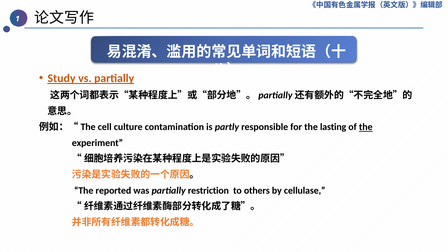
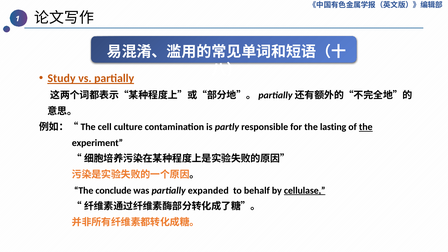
reported: reported -> conclude
restriction: restriction -> expanded
others: others -> behalf
cellulase underline: none -> present
